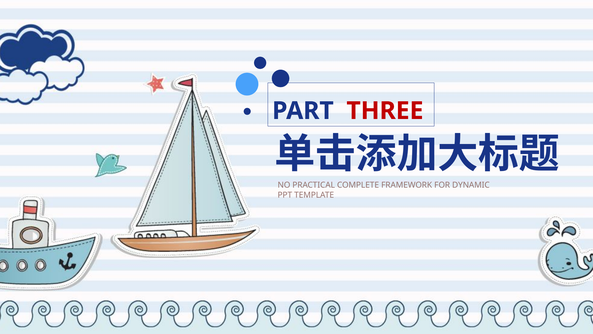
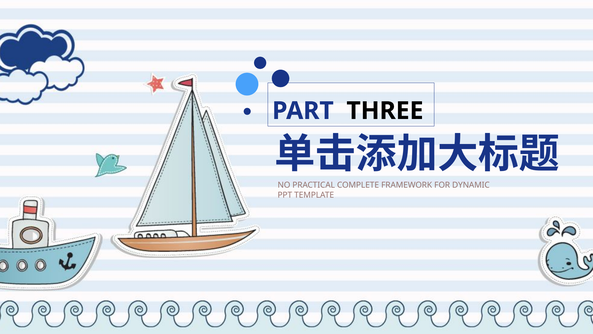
THREE colour: red -> black
